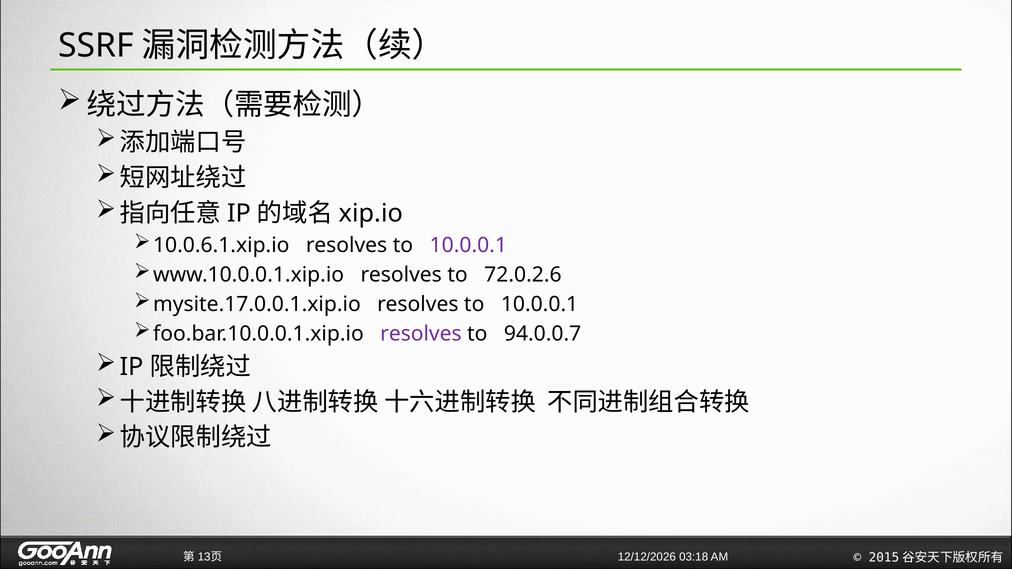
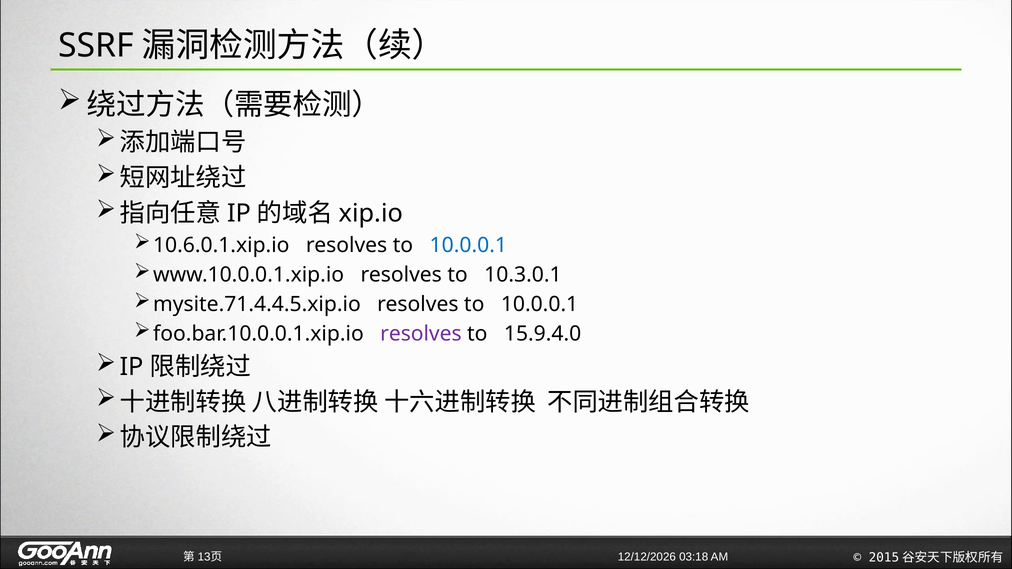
10.0.6.1.xip.io: 10.0.6.1.xip.io -> 10.6.0.1.xip.io
10.0.0.1 at (468, 245) colour: purple -> blue
72.0.2.6: 72.0.2.6 -> 10.3.0.1
mysite.17.0.0.1.xip.io: mysite.17.0.0.1.xip.io -> mysite.71.4.4.5.xip.io
94.0.0.7: 94.0.0.7 -> 15.9.4.0
